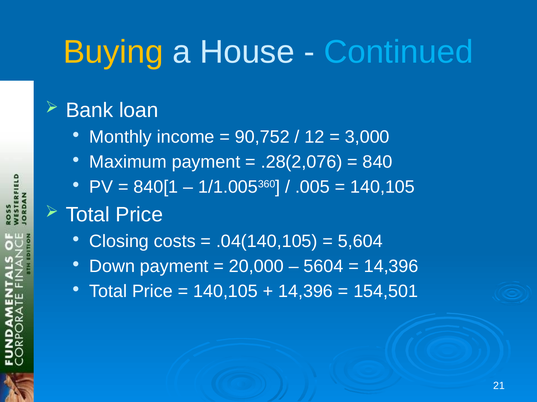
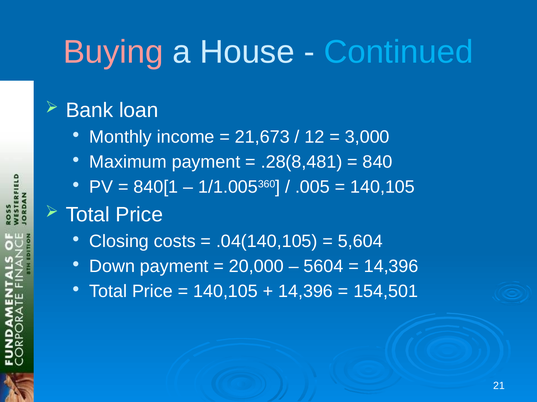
Buying colour: yellow -> pink
90,752: 90,752 -> 21,673
.28(2,076: .28(2,076 -> .28(8,481
